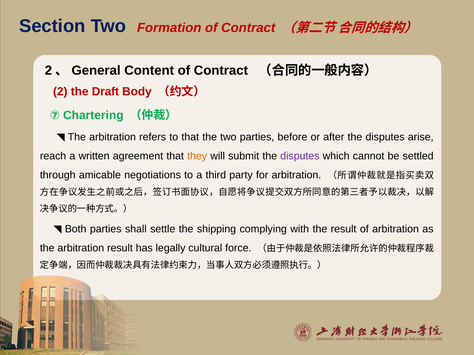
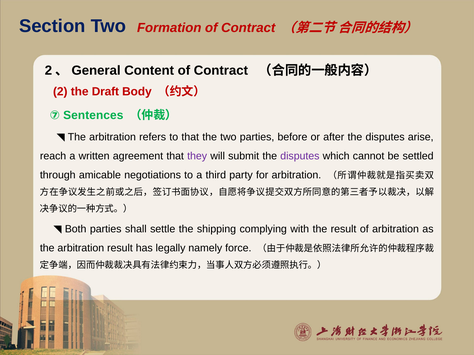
Chartering: Chartering -> Sentences
they colour: orange -> purple
cultural: cultural -> namely
